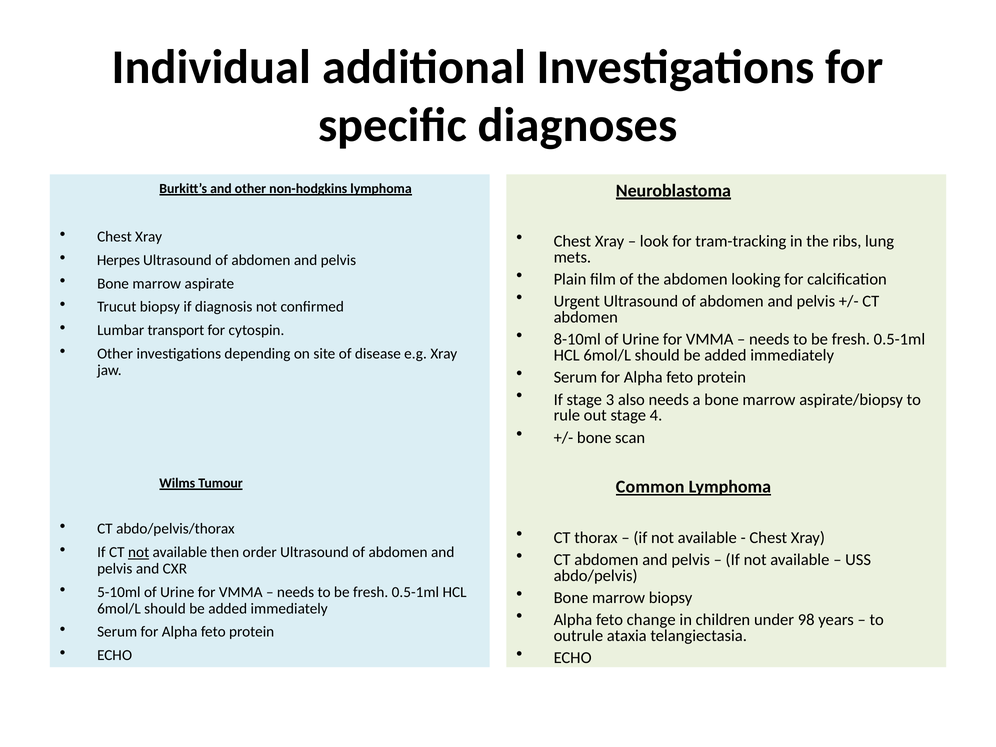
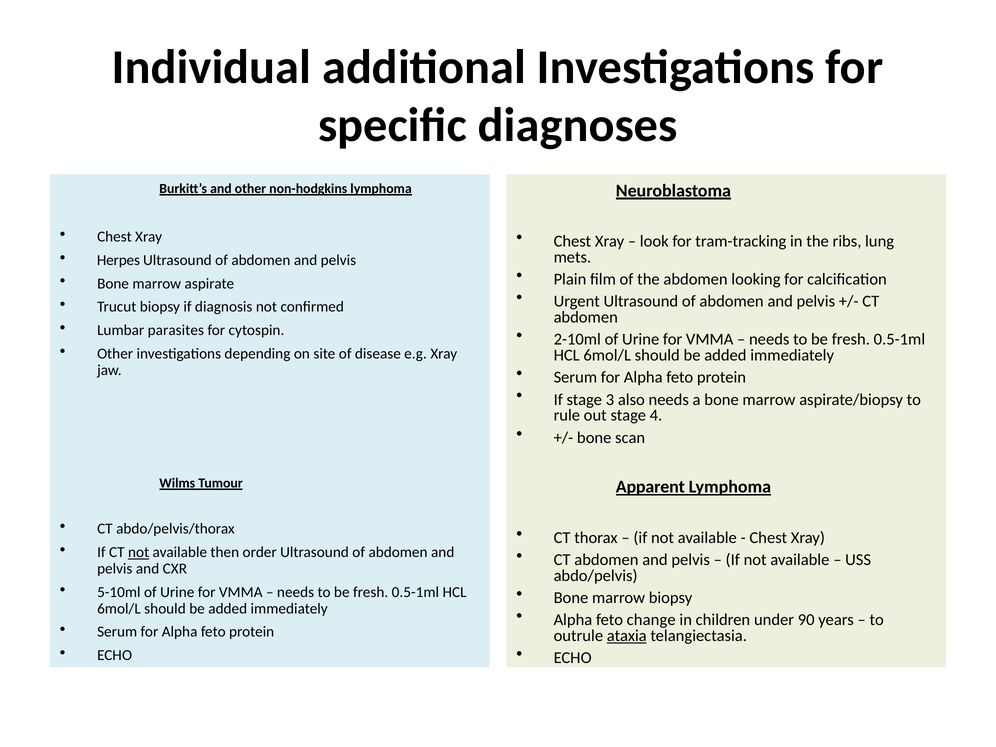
transport: transport -> parasites
8-10ml: 8-10ml -> 2-10ml
Common: Common -> Apparent
98: 98 -> 90
ataxia underline: none -> present
